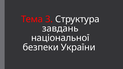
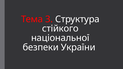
завдань: завдань -> стійкого
